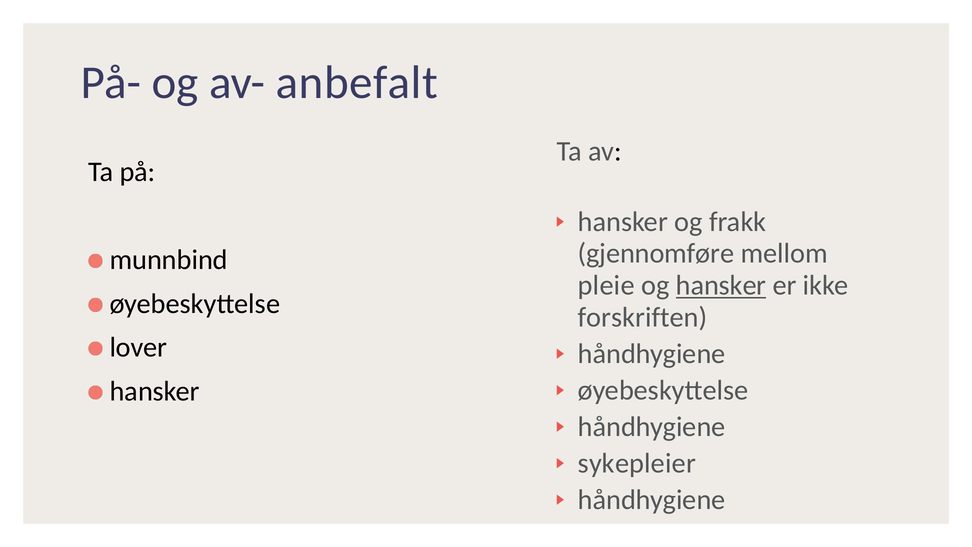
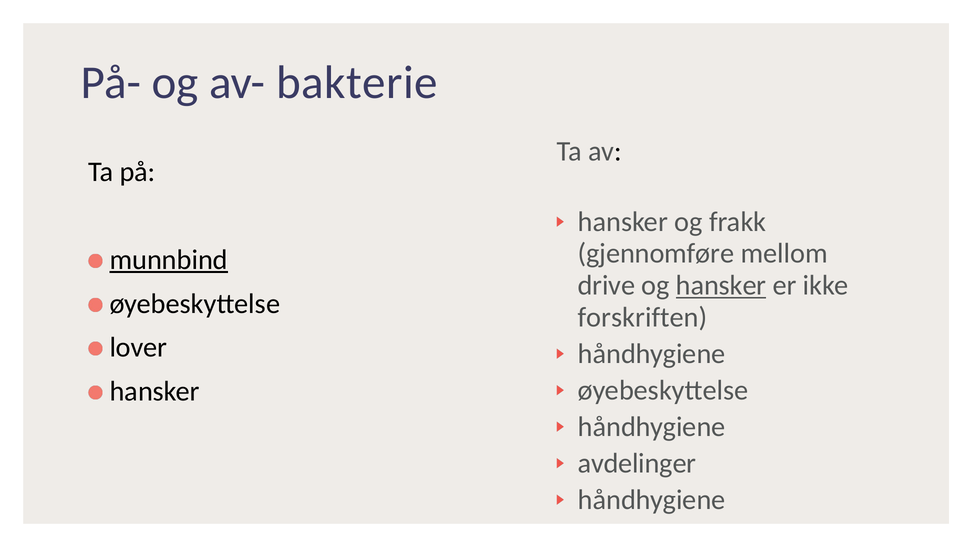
anbefalt: anbefalt -> bakterie
munnbind underline: none -> present
pleie: pleie -> drive
sykepleier: sykepleier -> avdelinger
